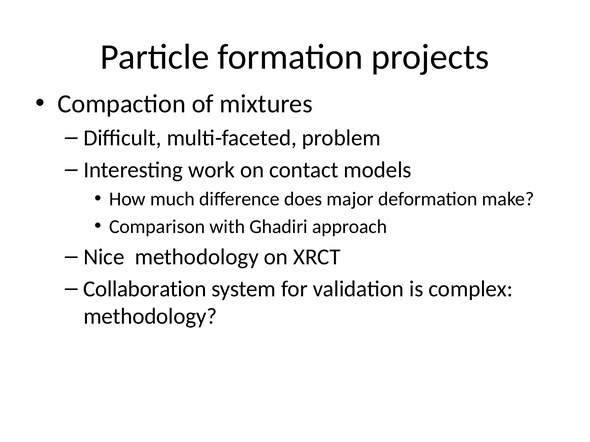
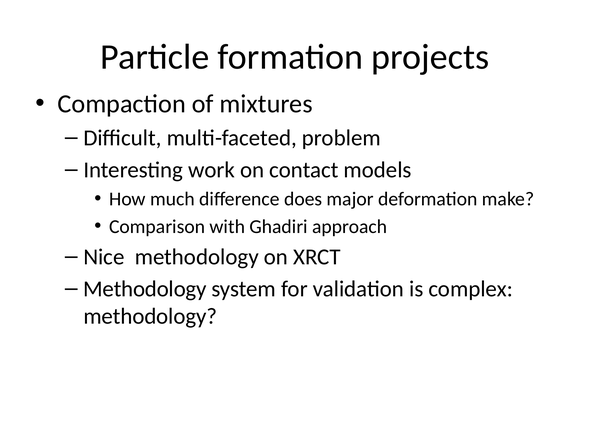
Collaboration at (145, 289): Collaboration -> Methodology
